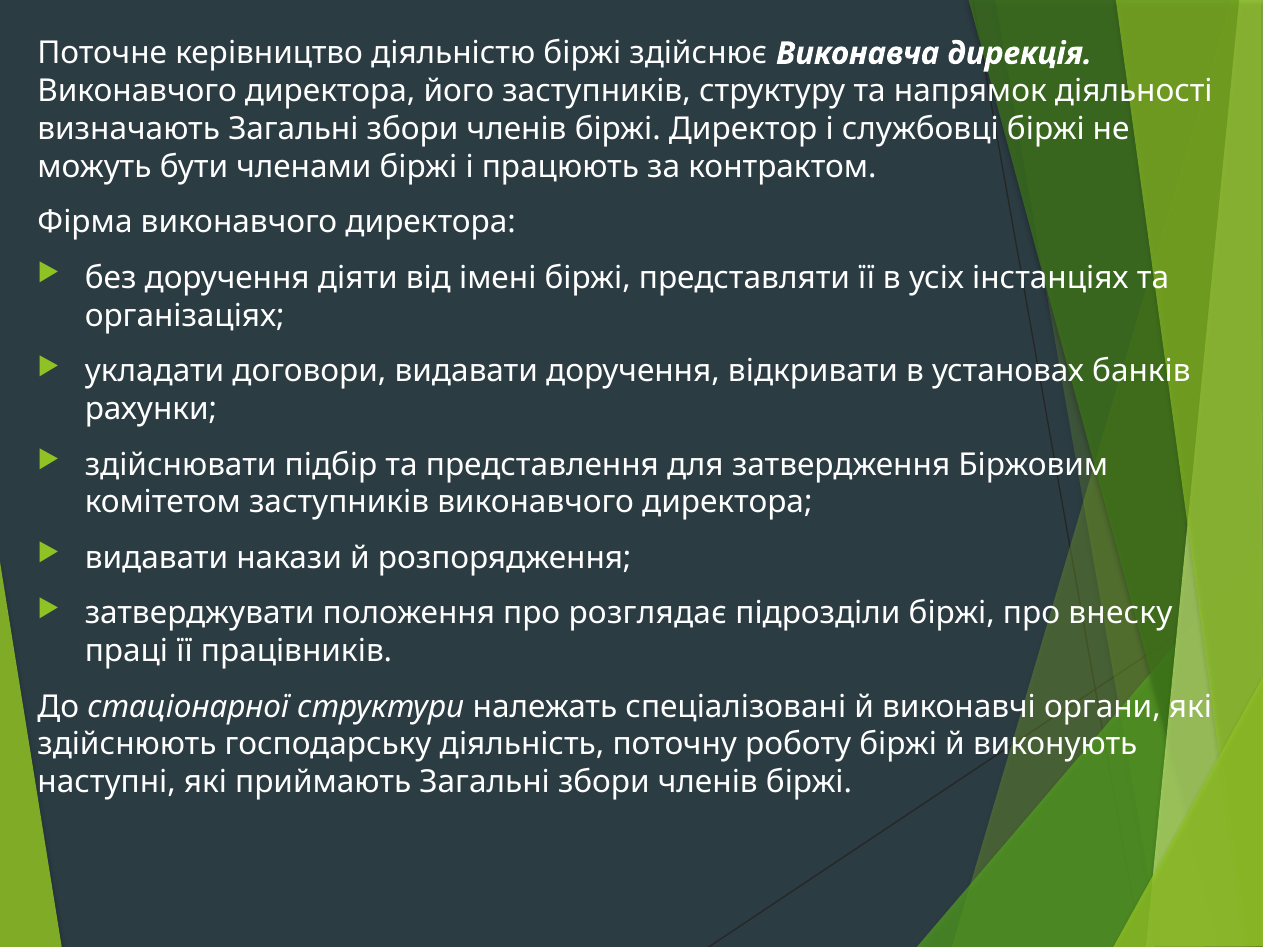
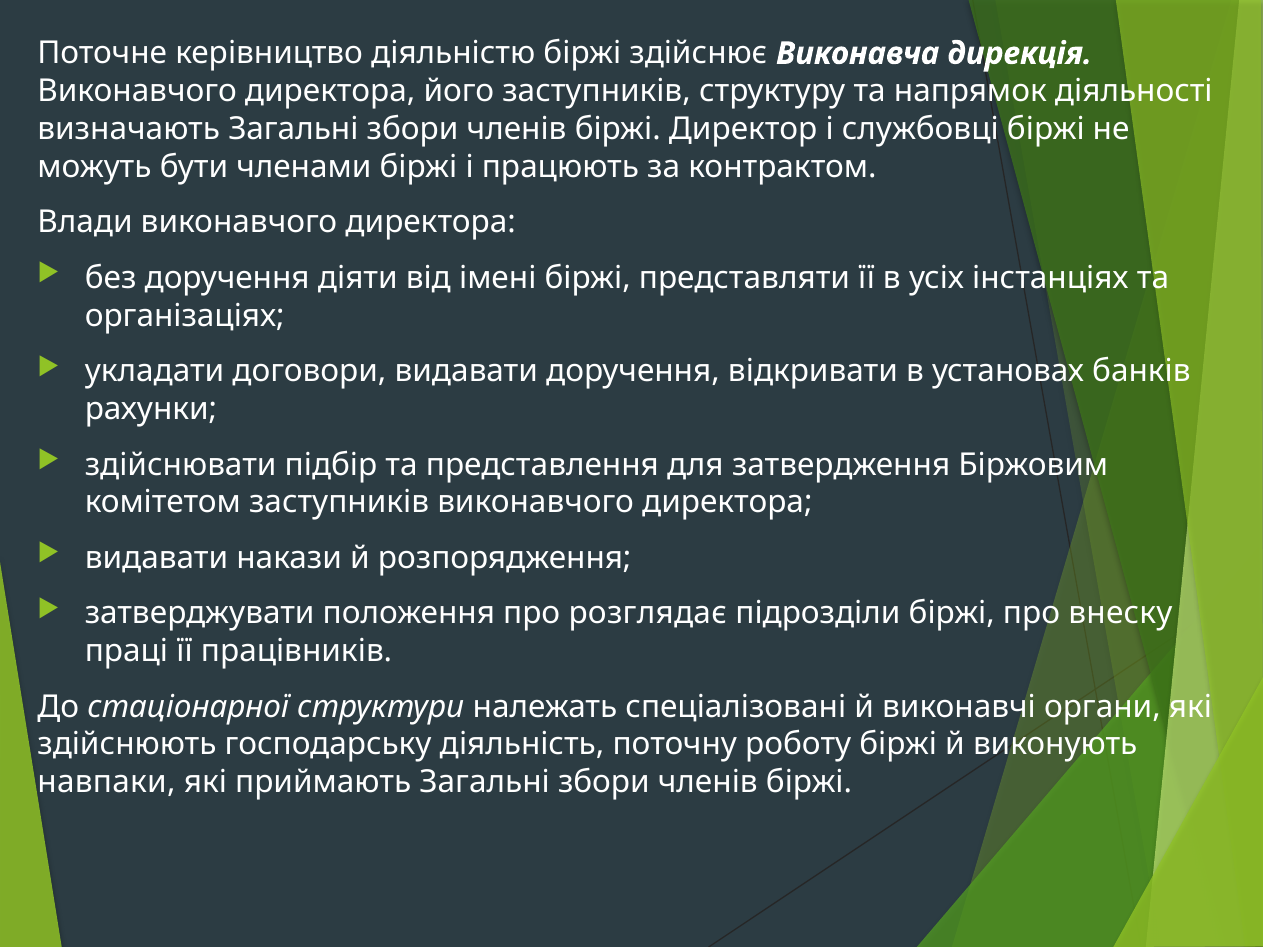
Фірма: Фірма -> Влади
наступні: наступні -> навпаки
